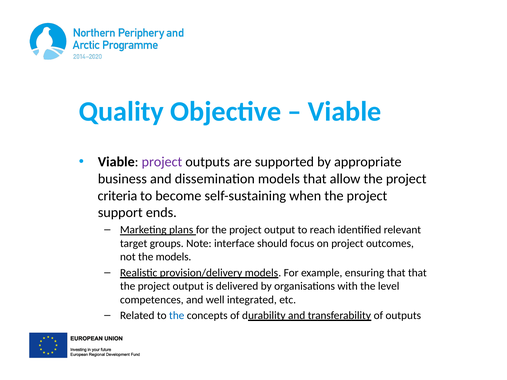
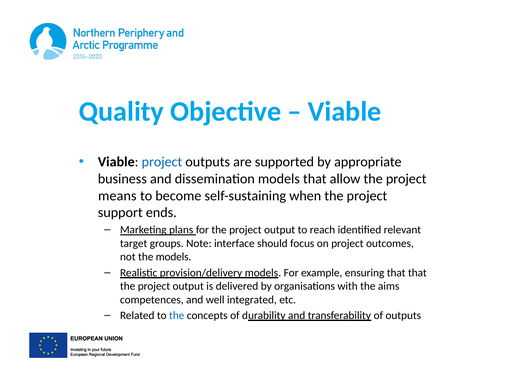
project at (162, 162) colour: purple -> blue
criteria: criteria -> means
level: level -> aims
